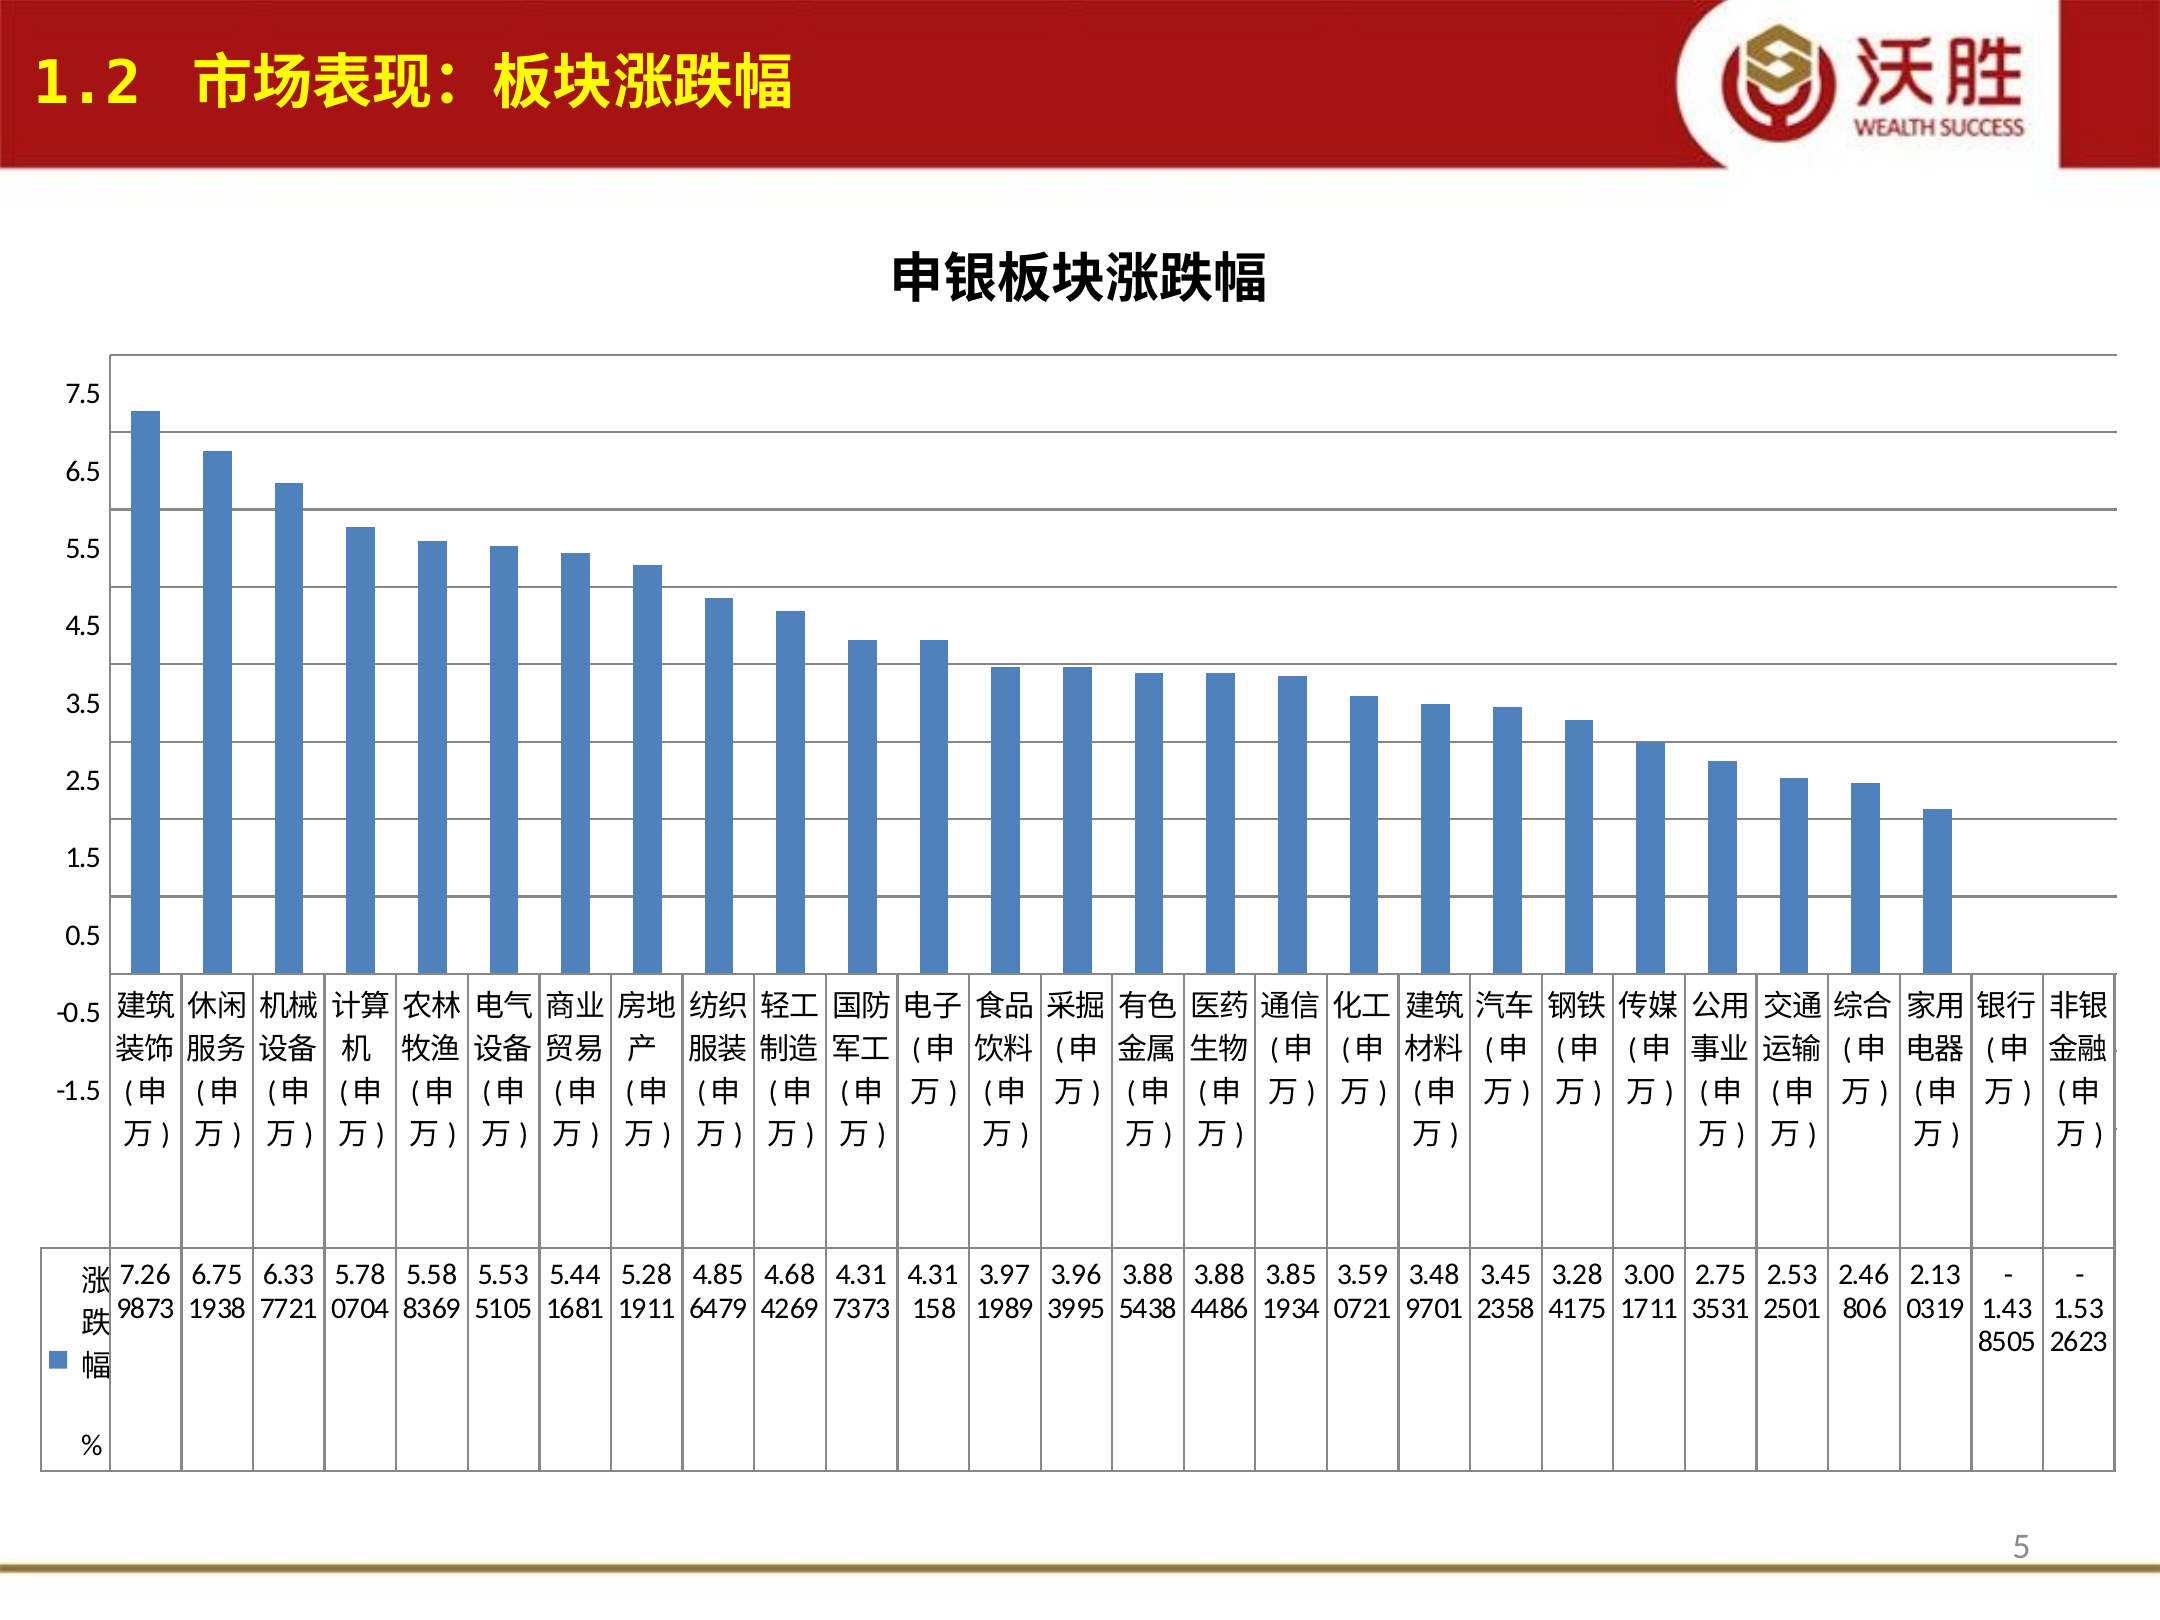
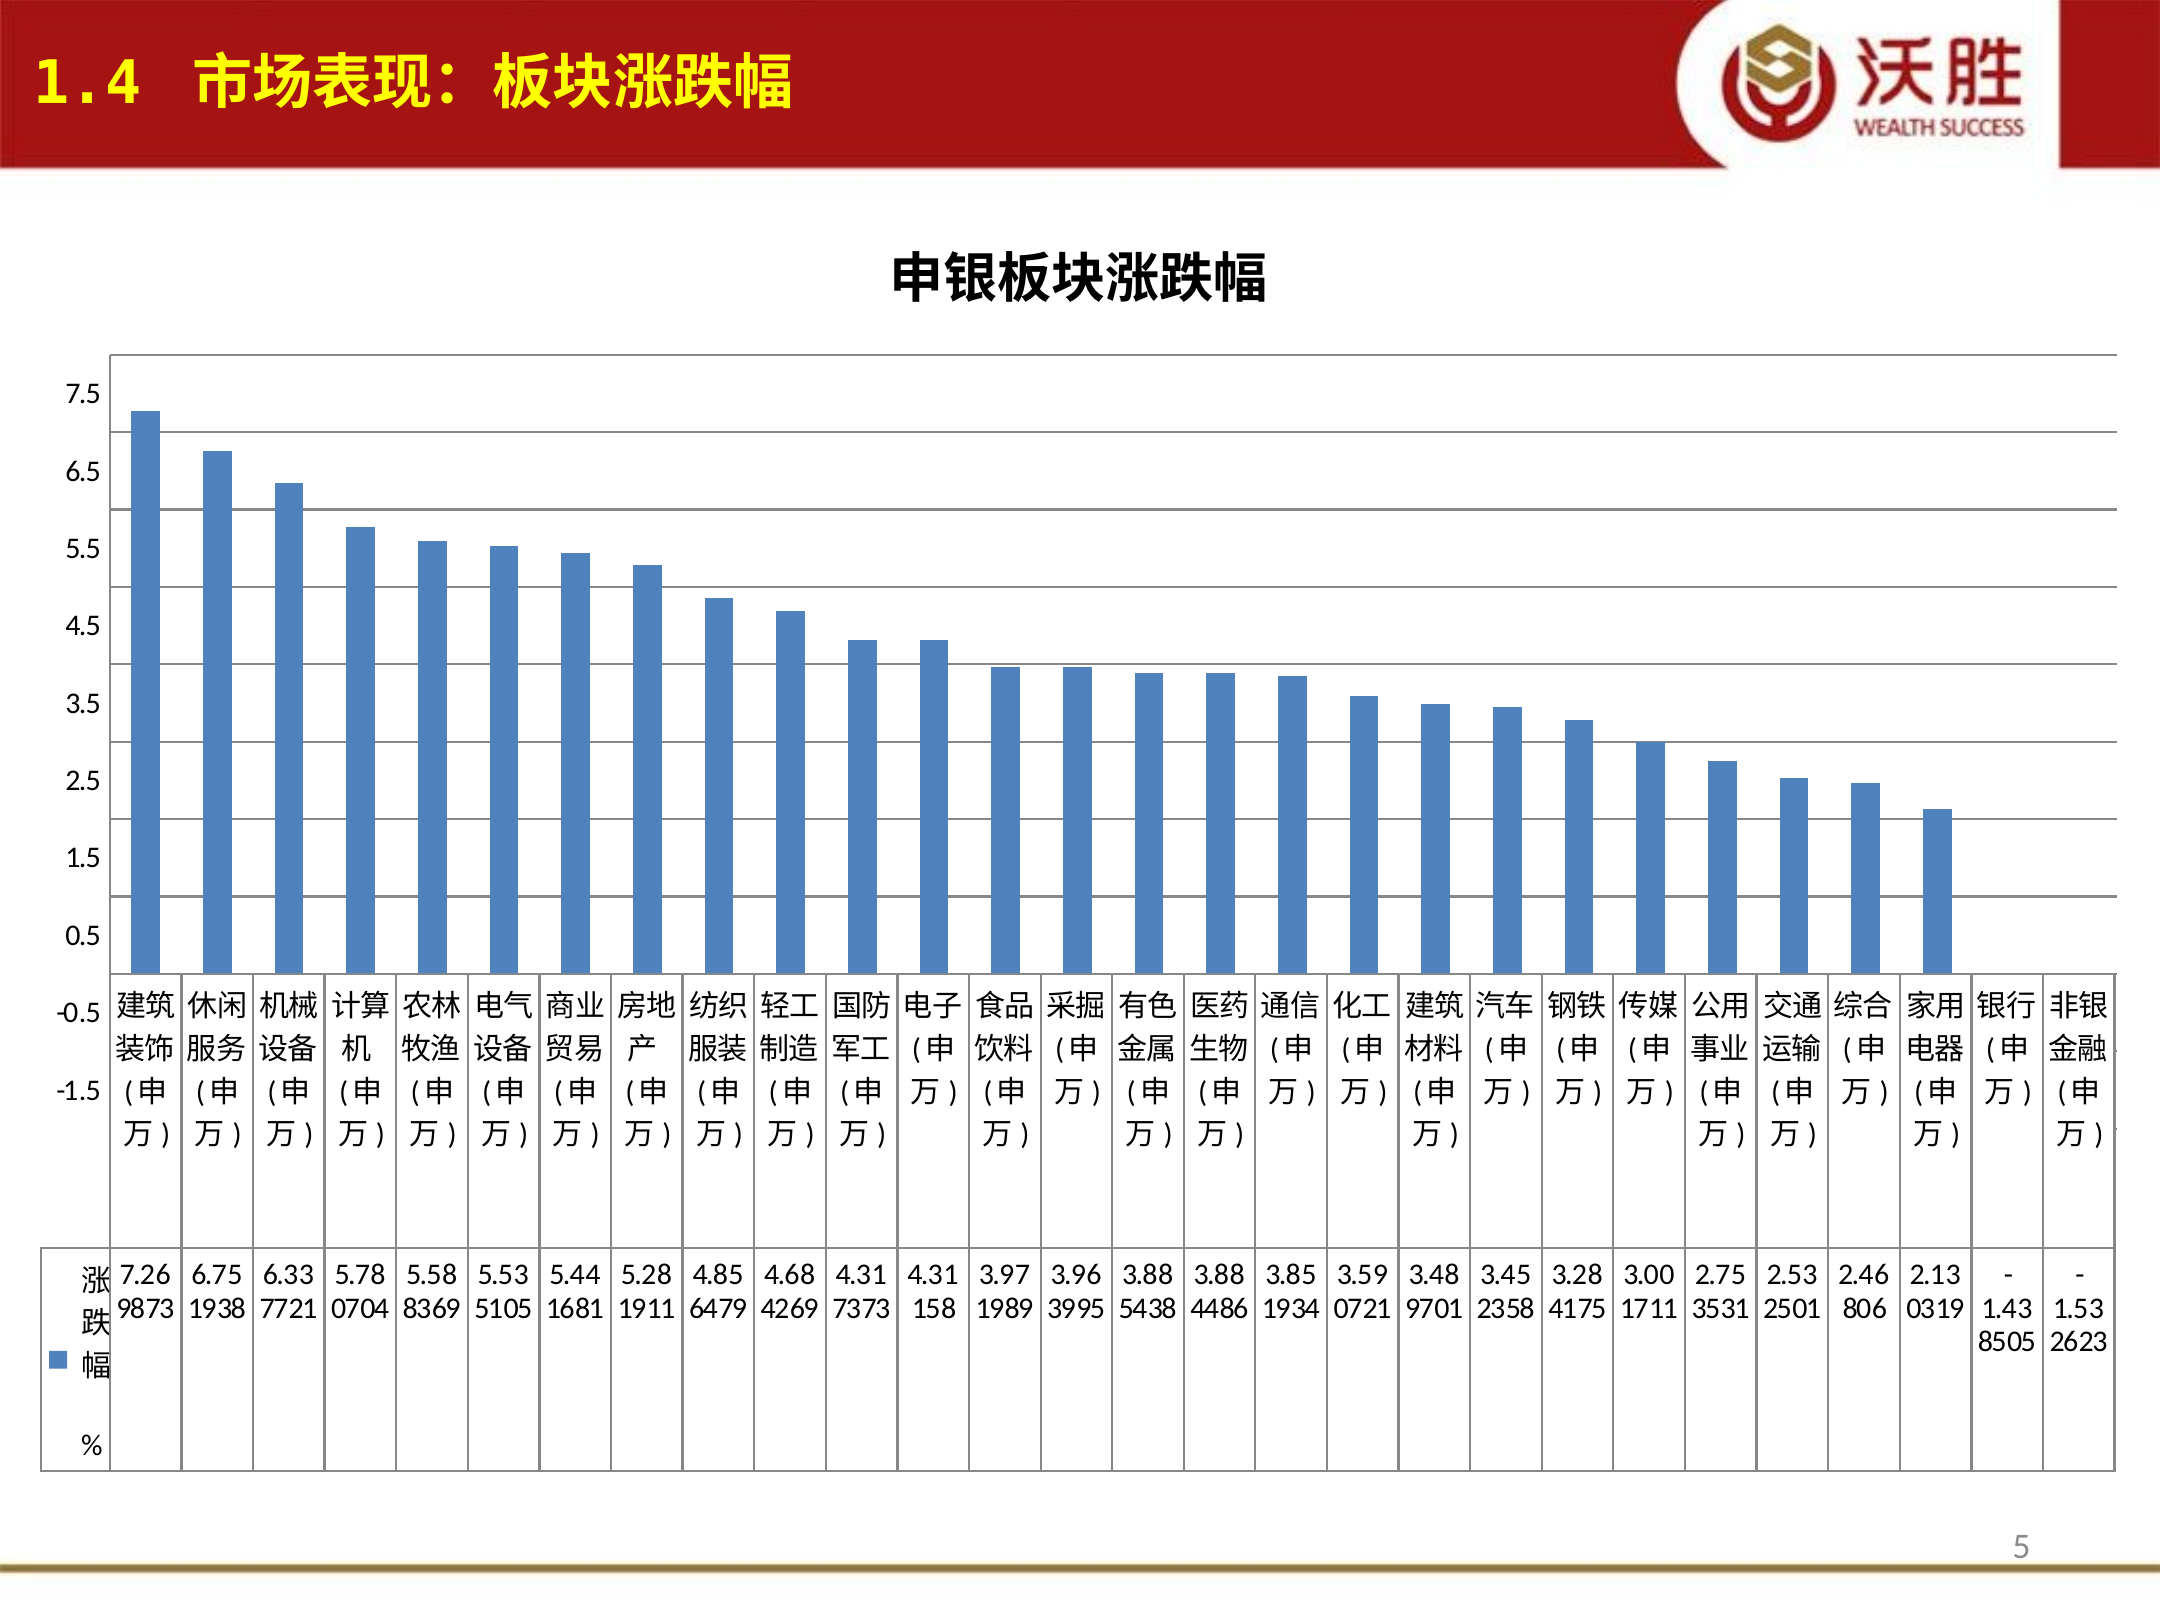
1.2: 1.2 -> 1.4
